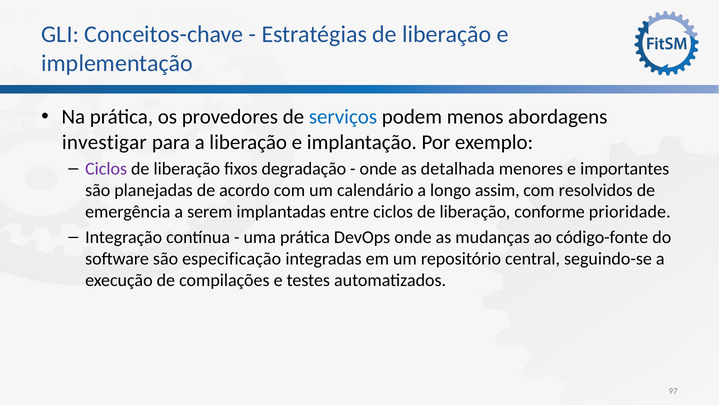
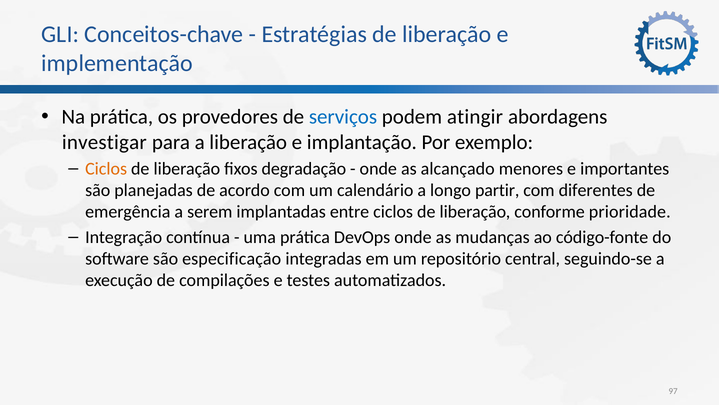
menos: menos -> atingir
Ciclos at (106, 169) colour: purple -> orange
detalhada: detalhada -> alcançado
assim: assim -> partir
resolvidos: resolvidos -> diferentes
